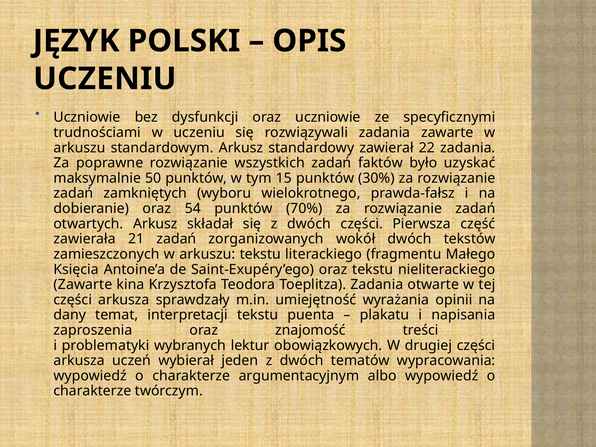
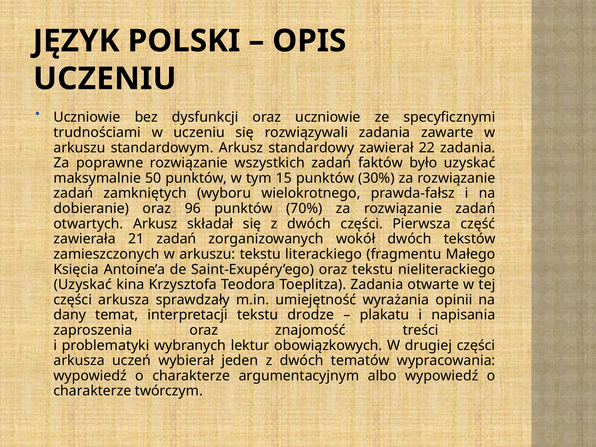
54: 54 -> 96
Zawarte at (83, 285): Zawarte -> Uzyskać
puenta: puenta -> drodze
